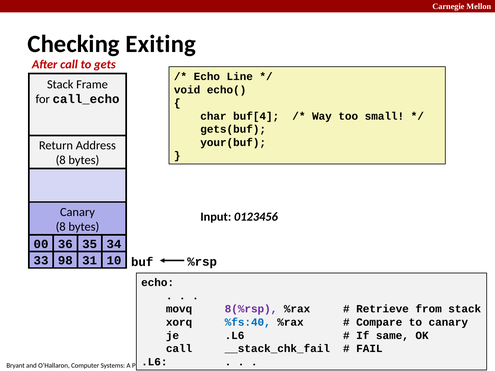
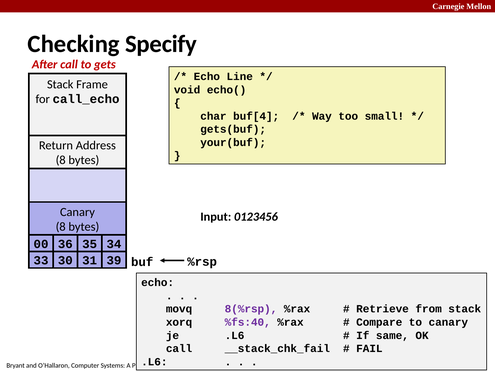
Exiting: Exiting -> Specify
98: 98 -> 30
10: 10 -> 39
%fs:40 colour: blue -> purple
